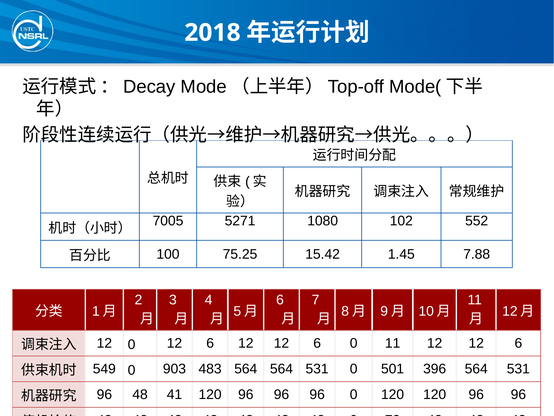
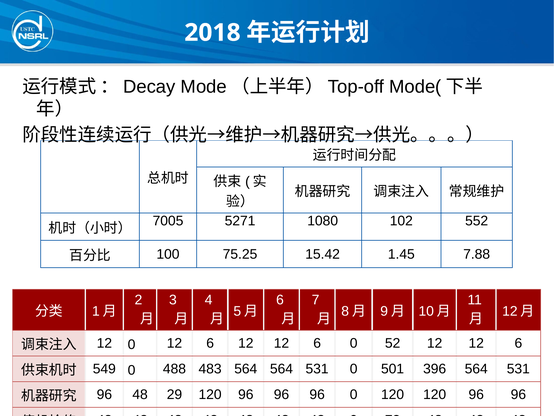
0 11: 11 -> 52
903: 903 -> 488
41: 41 -> 29
